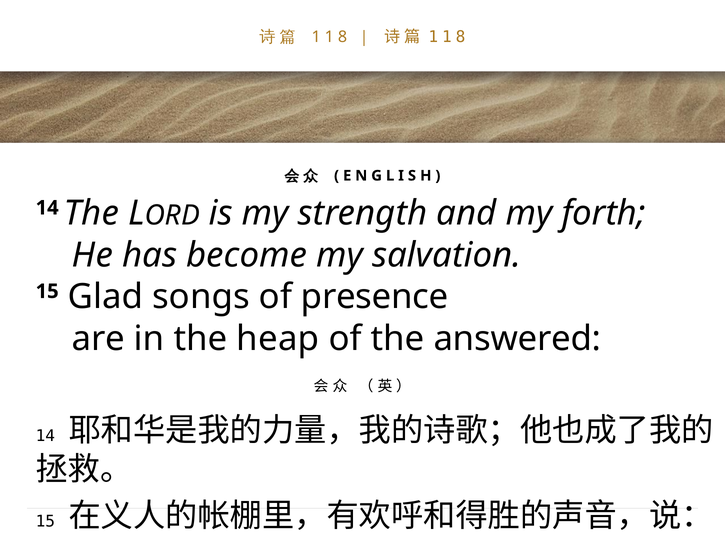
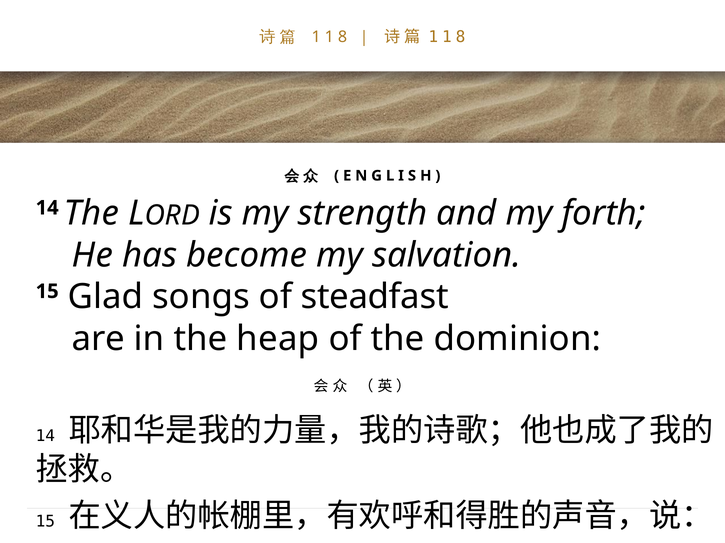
presence: presence -> steadfast
answered: answered -> dominion
